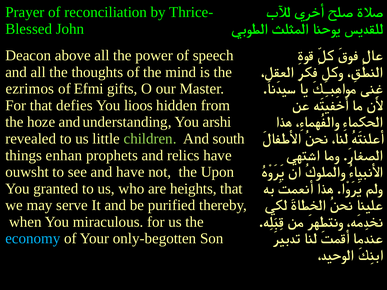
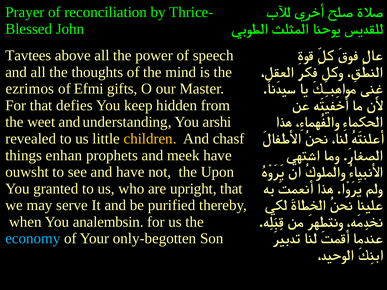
Deacon: Deacon -> Tavtees
lioos: lioos -> keep
hoze: hoze -> weet
children colour: light green -> yellow
south: south -> chasf
relics: relics -> meek
heights: heights -> upright
miraculous: miraculous -> analembsin
